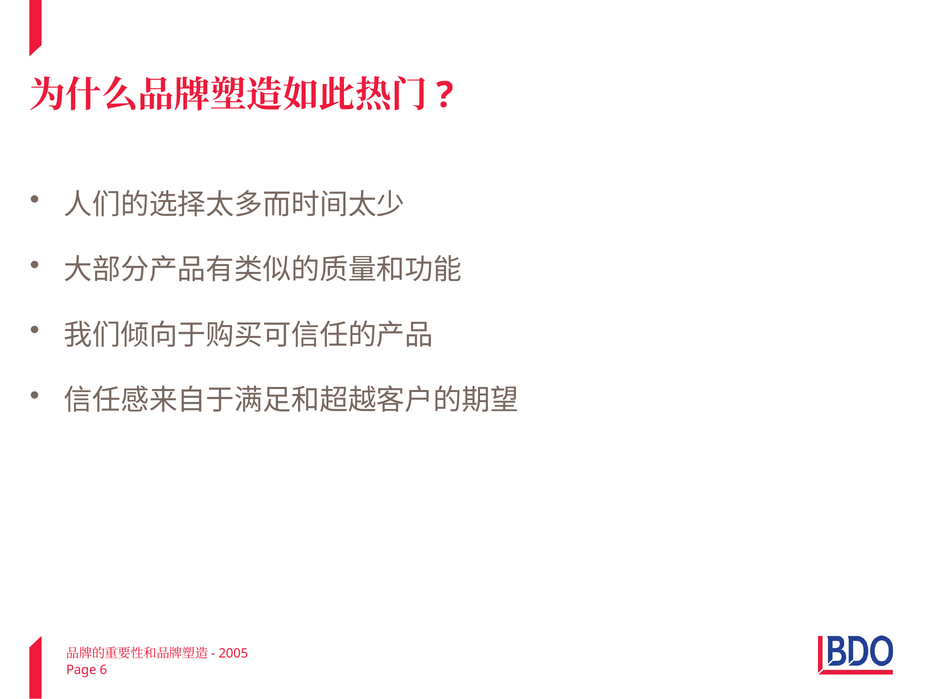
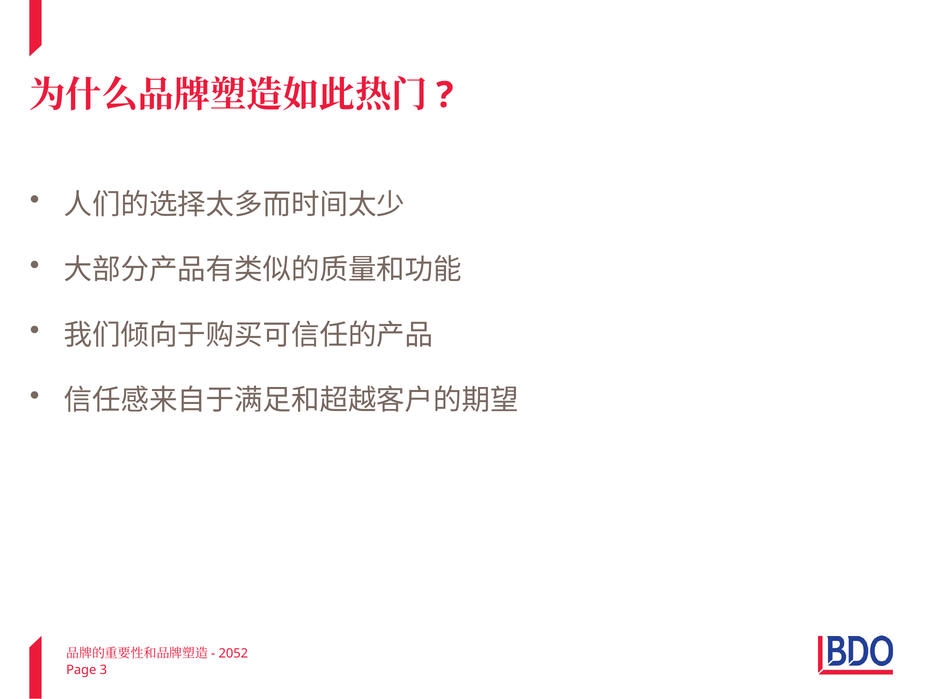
2005: 2005 -> 2052
6: 6 -> 3
